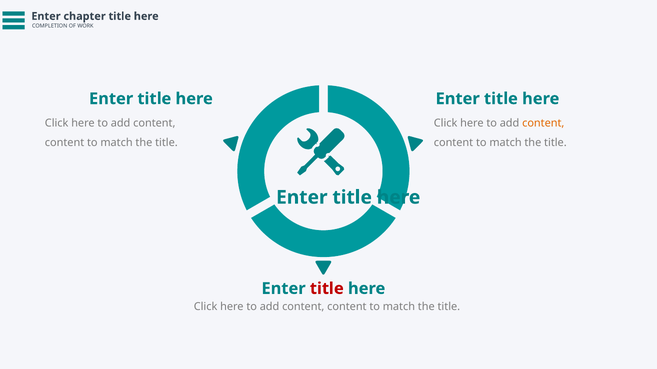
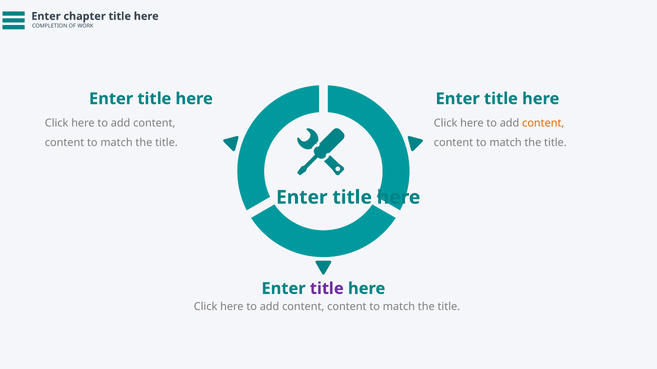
title at (327, 289) colour: red -> purple
